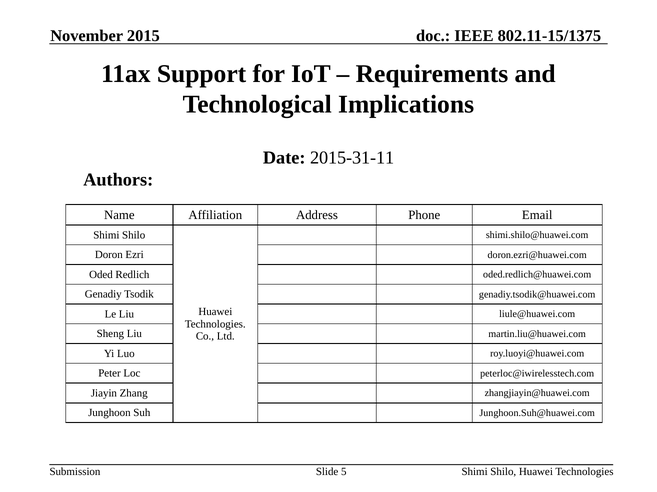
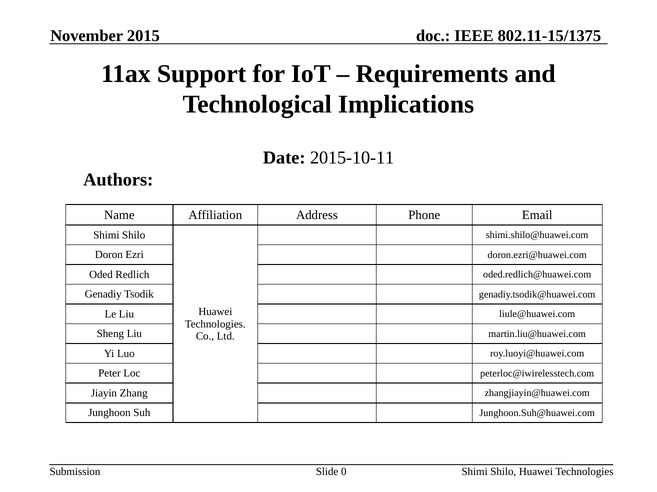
2015-31-11: 2015-31-11 -> 2015-10-11
5: 5 -> 0
